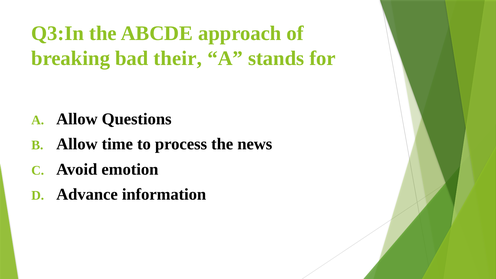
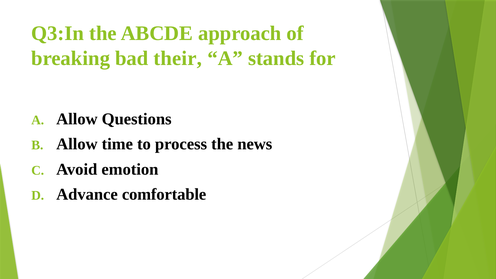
information: information -> comfortable
